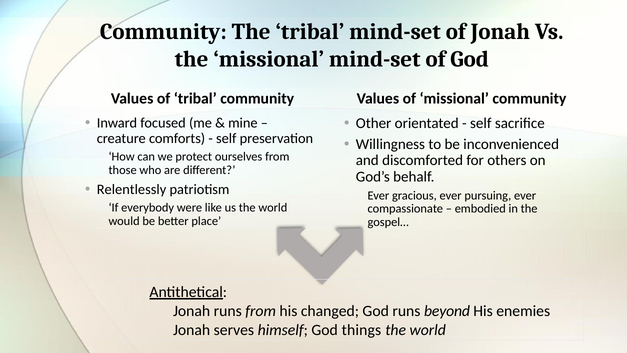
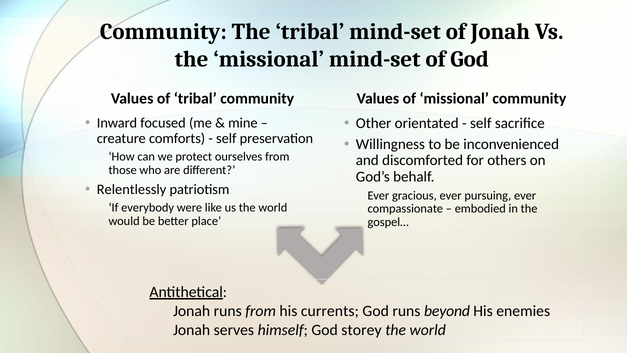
changed: changed -> currents
things: things -> storey
